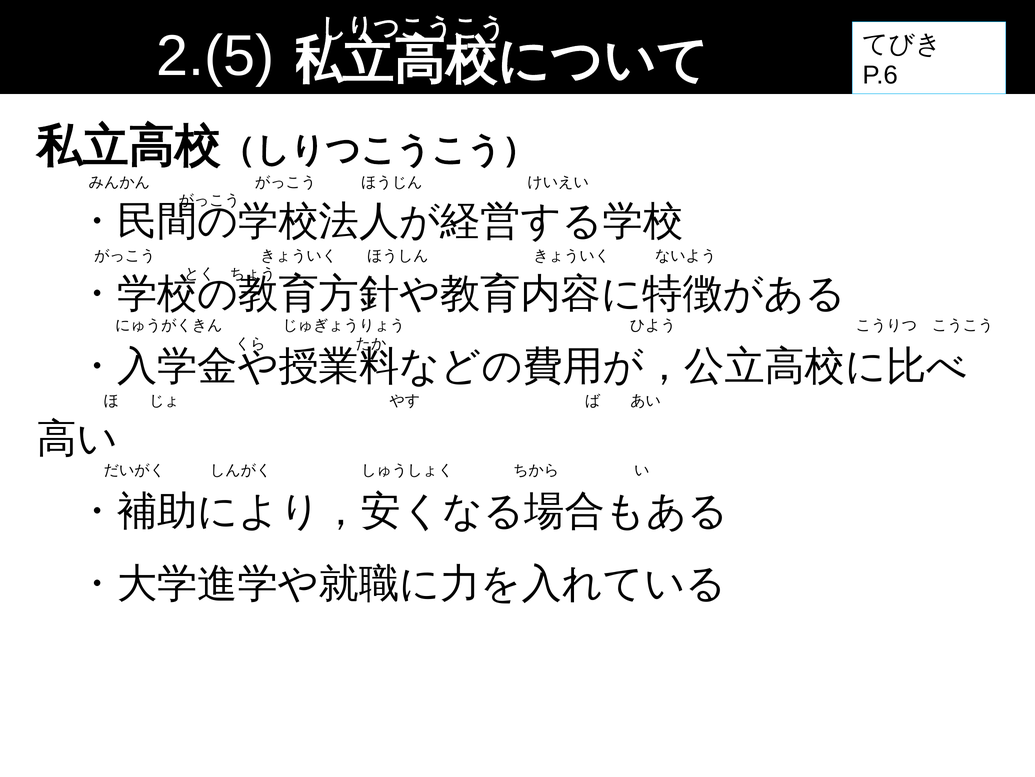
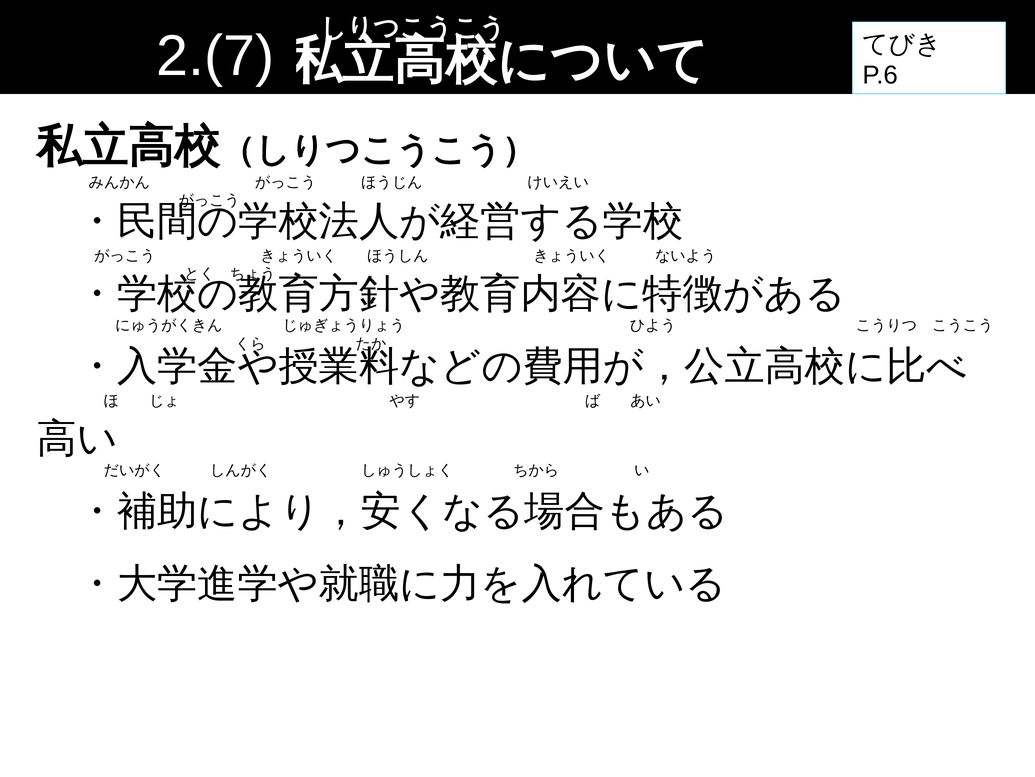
2.(5: 2.(5 -> 2.(7
